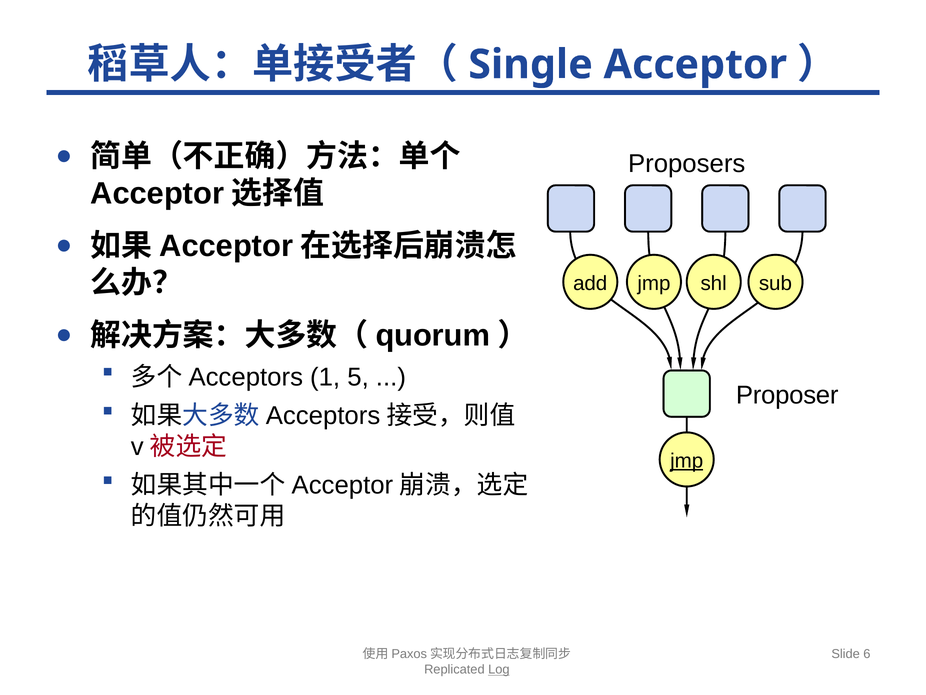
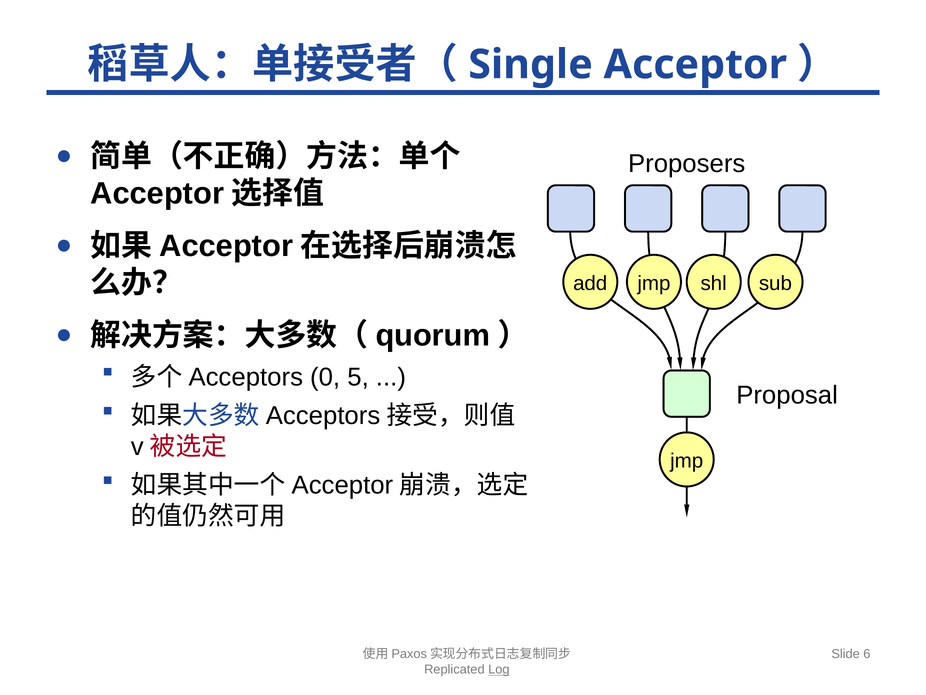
1: 1 -> 0
Proposer: Proposer -> Proposal
jmp at (687, 461) underline: present -> none
